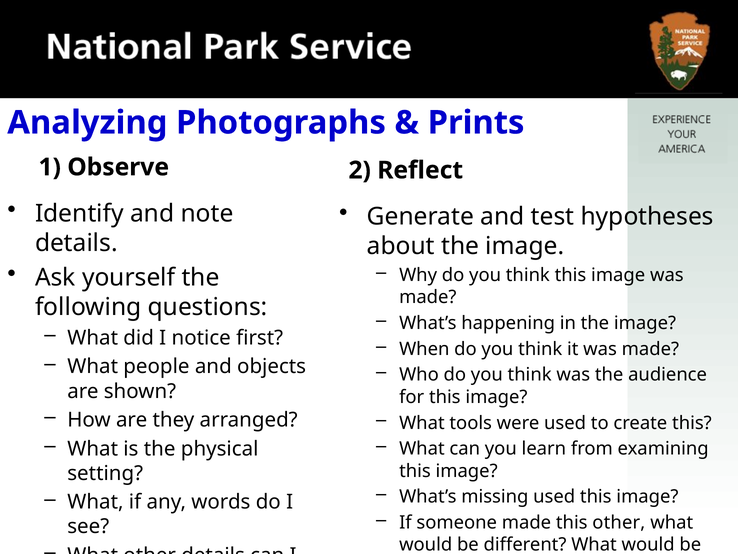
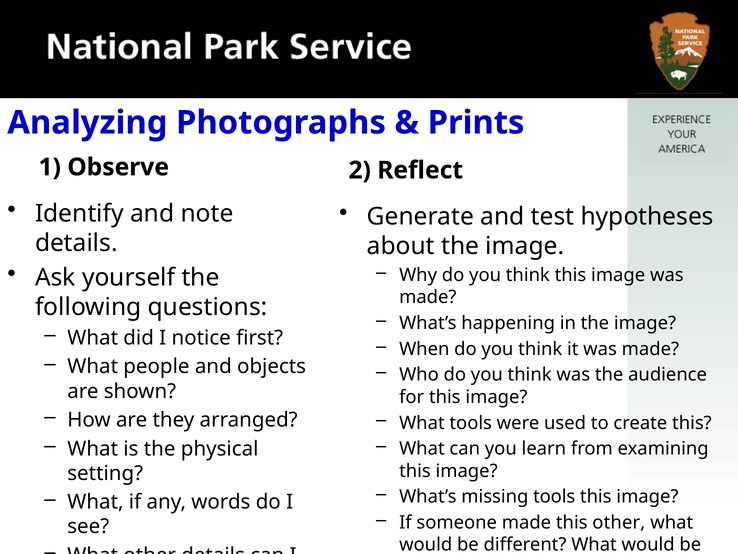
missing used: used -> tools
